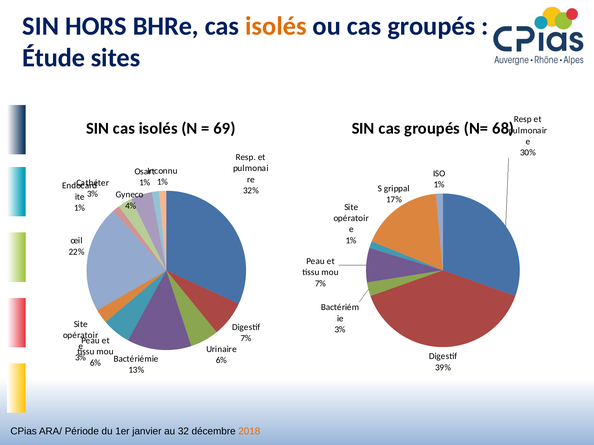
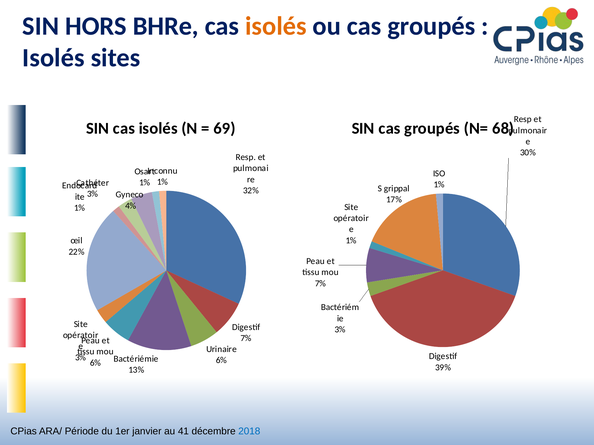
Étude at (54, 58): Étude -> Isolés
32: 32 -> 41
2018 colour: orange -> blue
